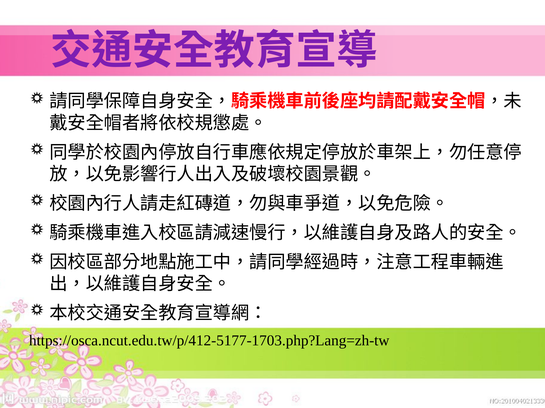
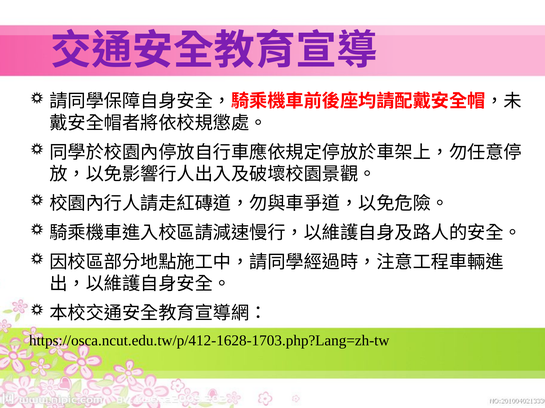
https://osca.ncut.edu.tw/p/412-5177-1703.php?Lang=zh-tw: https://osca.ncut.edu.tw/p/412-5177-1703.php?Lang=zh-tw -> https://osca.ncut.edu.tw/p/412-1628-1703.php?Lang=zh-tw
